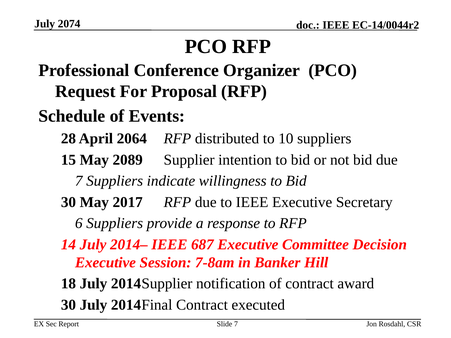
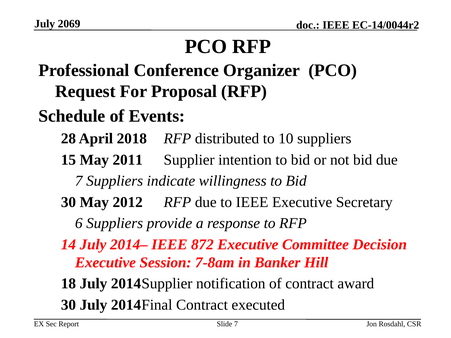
2074: 2074 -> 2069
2064: 2064 -> 2018
2089: 2089 -> 2011
2017: 2017 -> 2012
687: 687 -> 872
